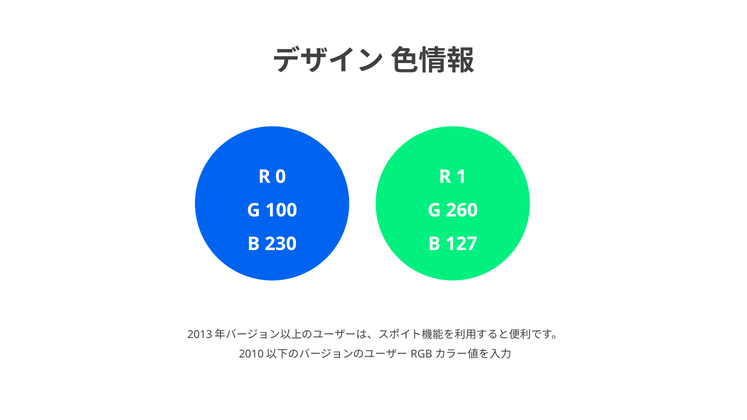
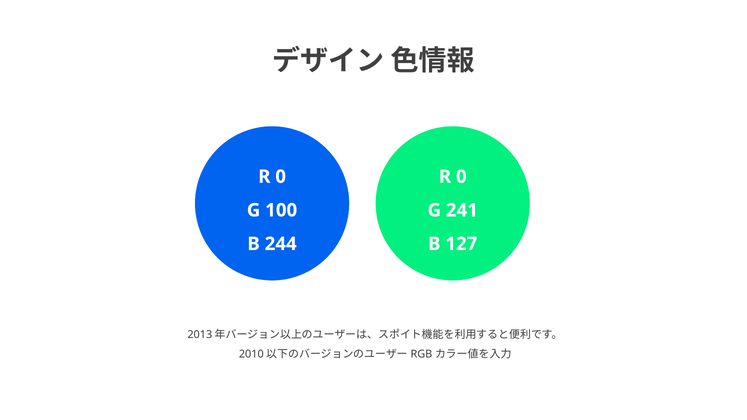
1 at (461, 177): 1 -> 0
260: 260 -> 241
230: 230 -> 244
